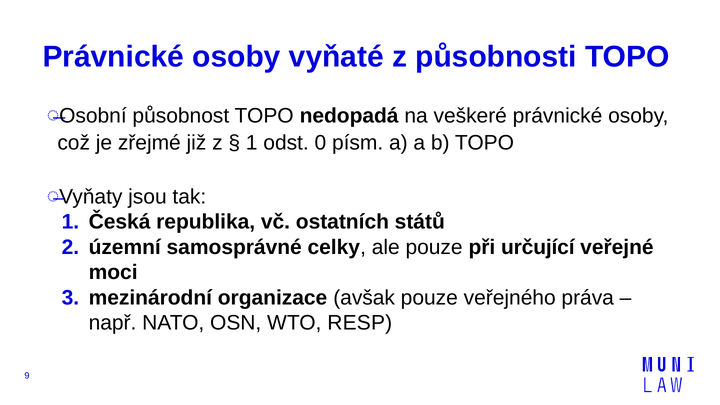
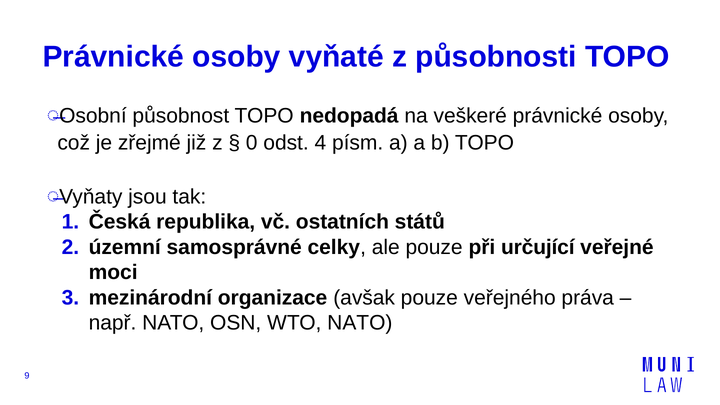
1 at (252, 143): 1 -> 0
0: 0 -> 4
WTO RESP: RESP -> NATO
